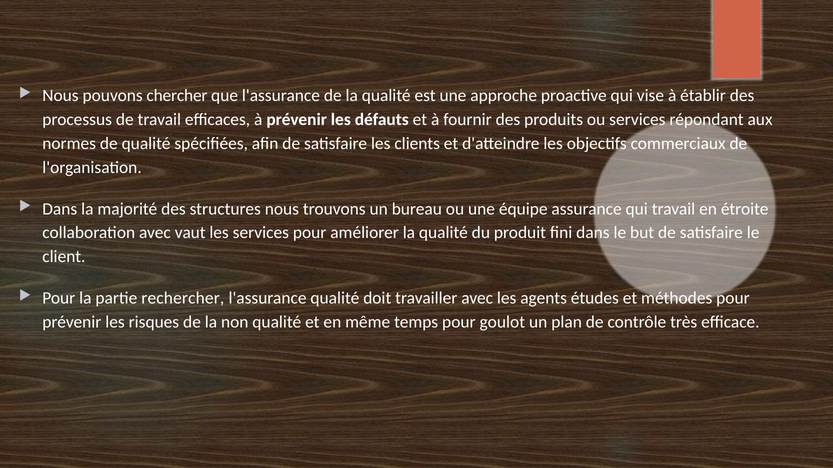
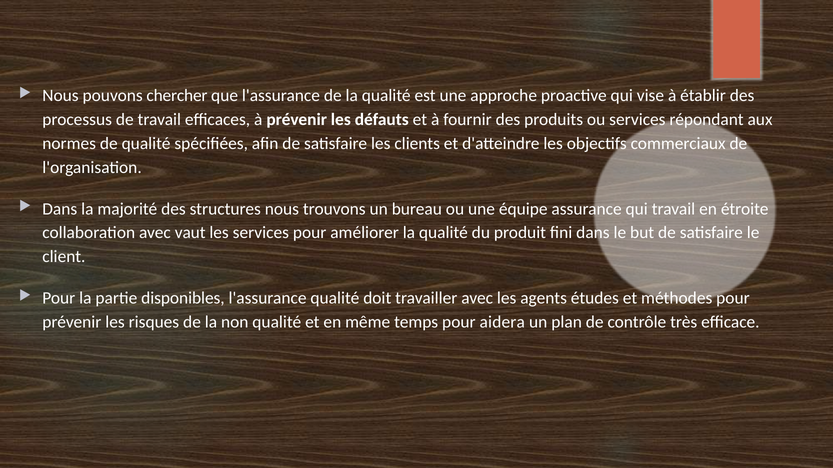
rechercher: rechercher -> disponibles
goulot: goulot -> aidera
